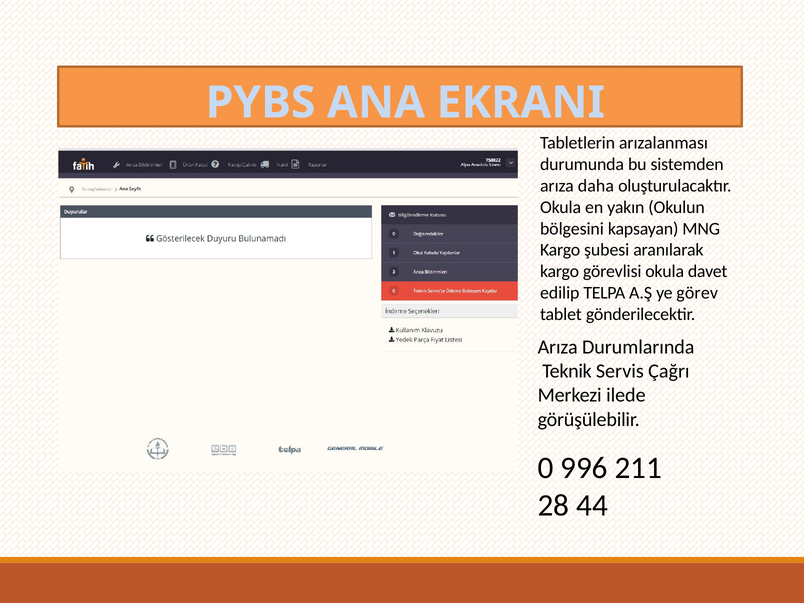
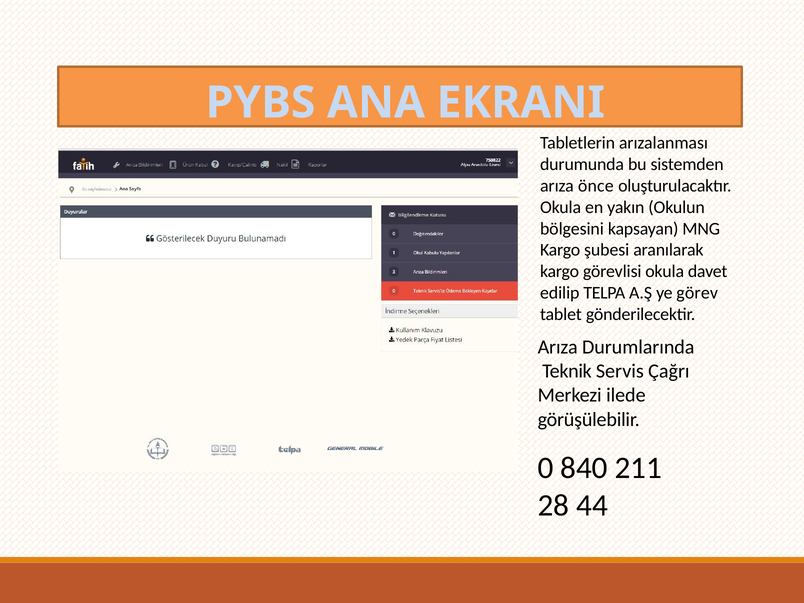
daha: daha -> önce
996: 996 -> 840
